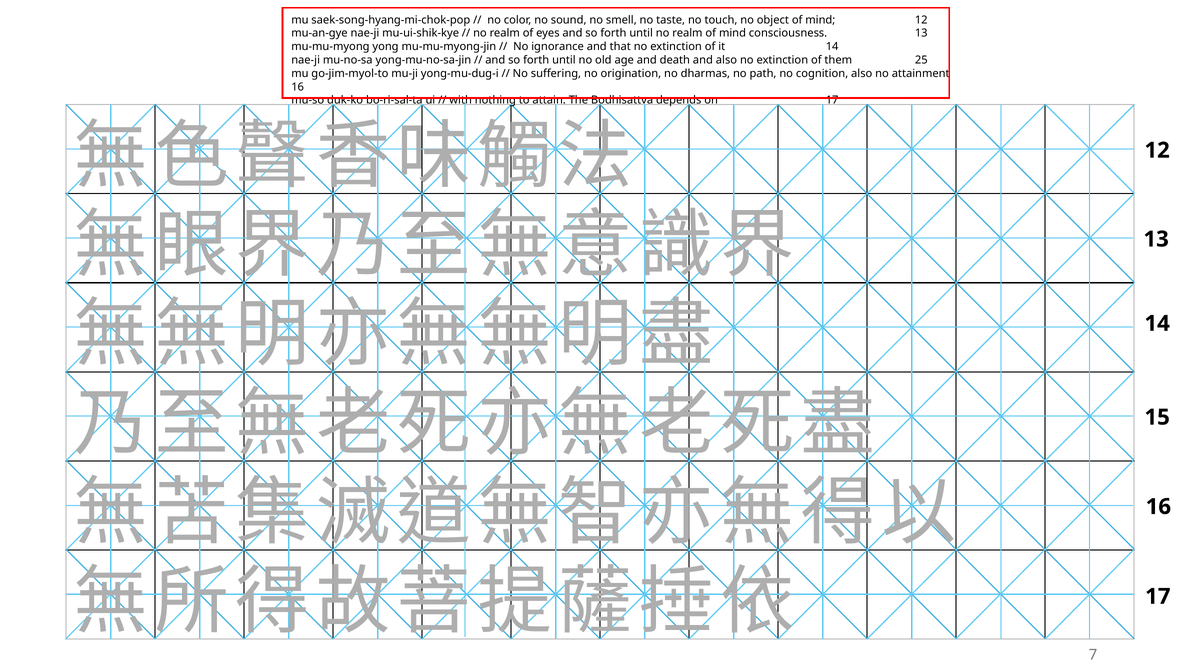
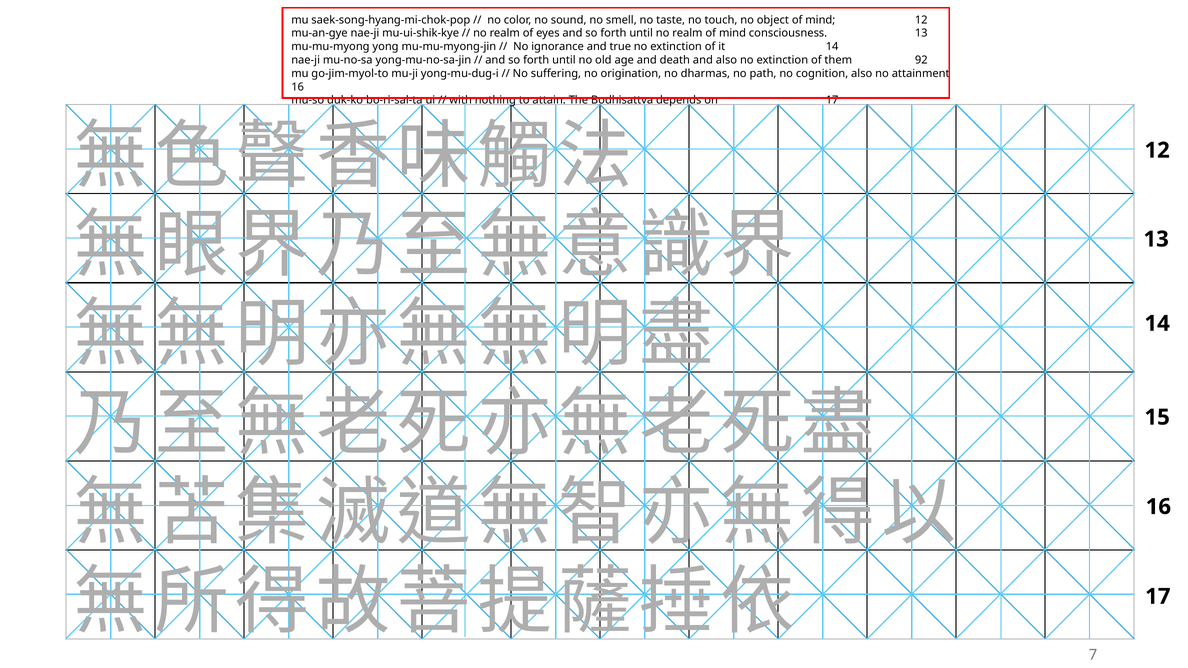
that: that -> true
25: 25 -> 92
